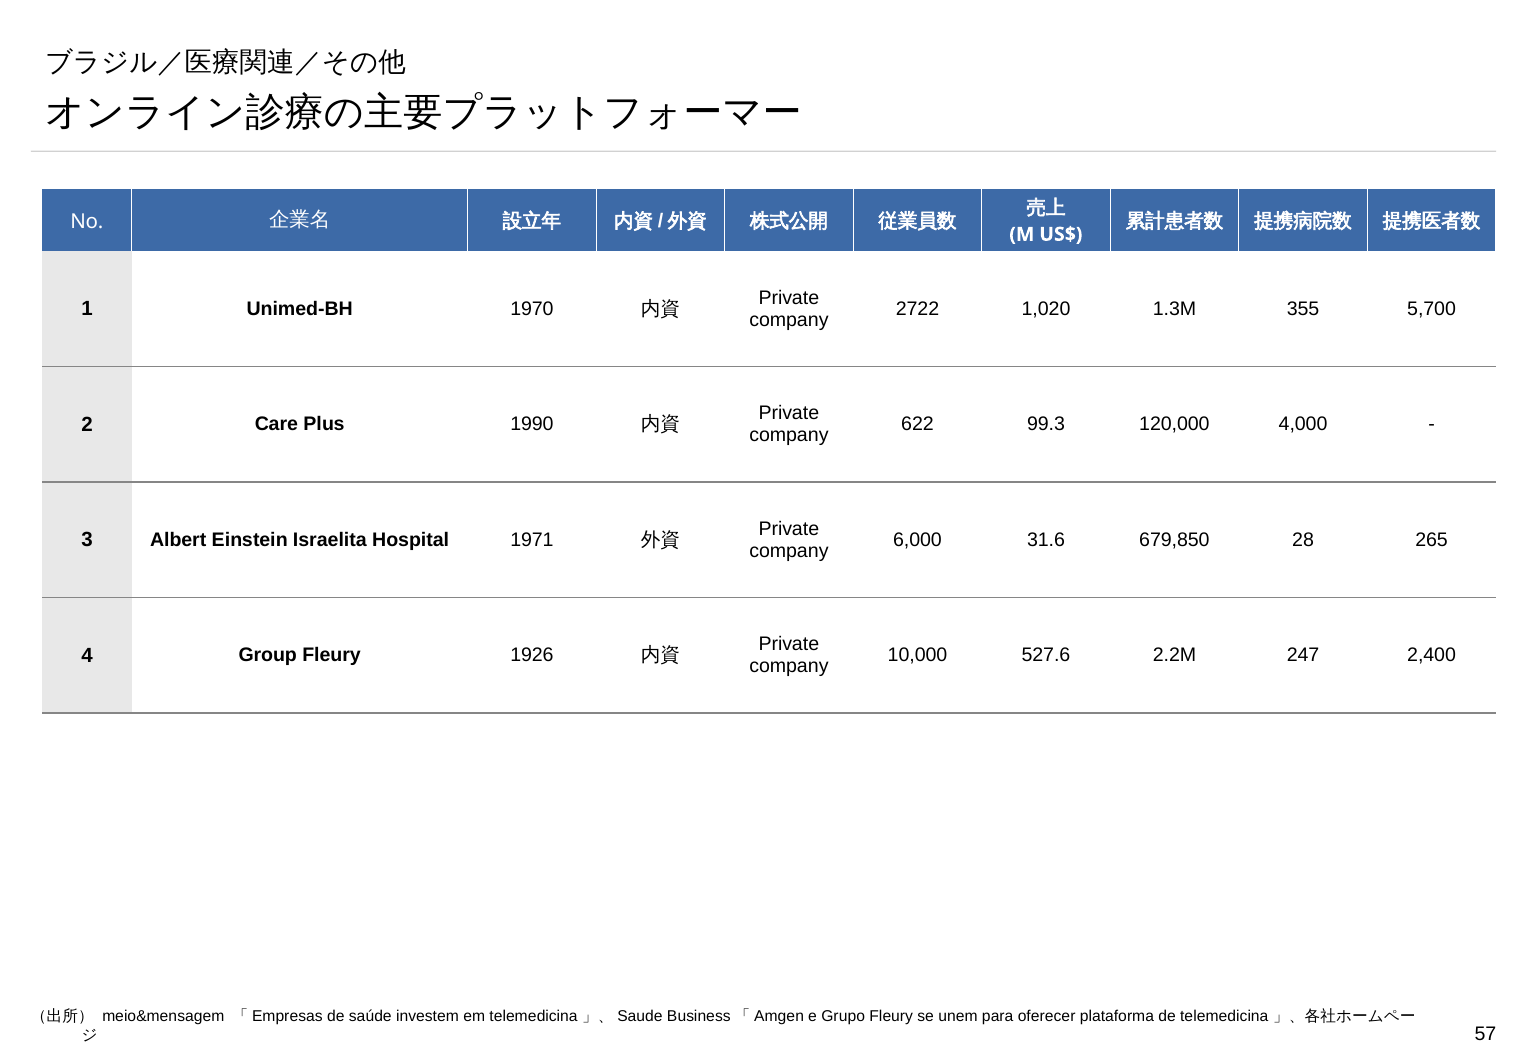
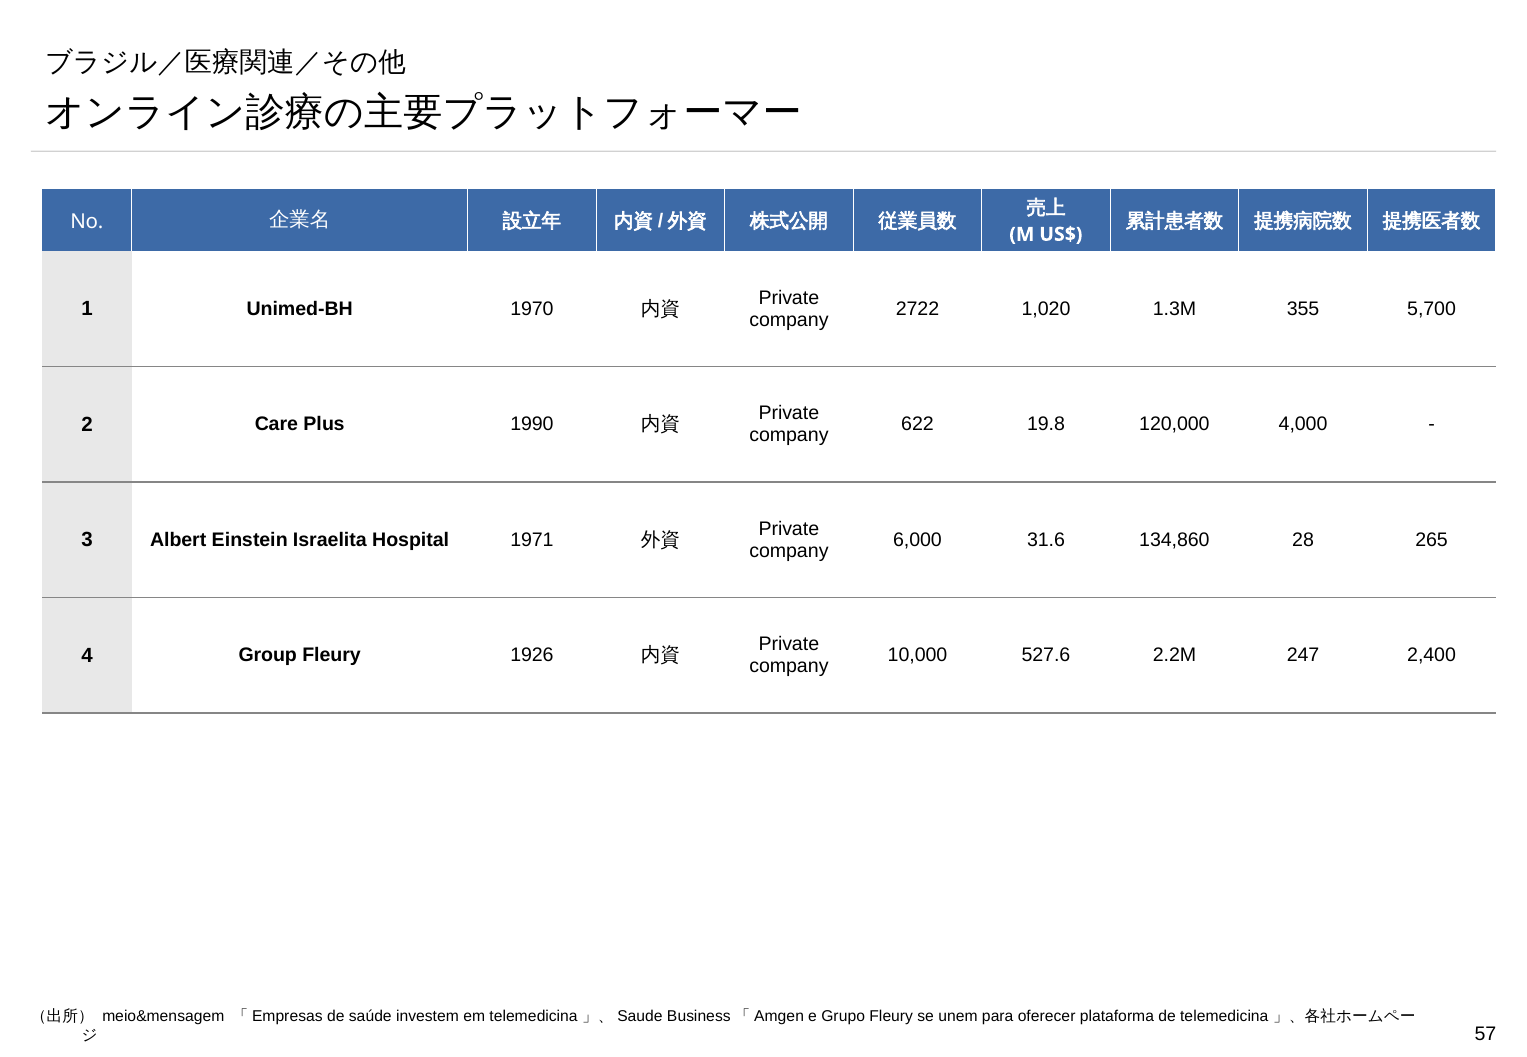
99.3: 99.3 -> 19.8
679,850: 679,850 -> 134,860
